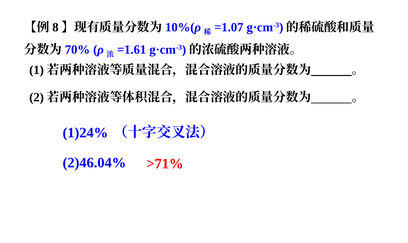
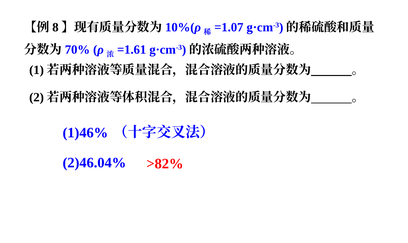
1)24%: 1)24% -> 1)46%
>71%: >71% -> >82%
